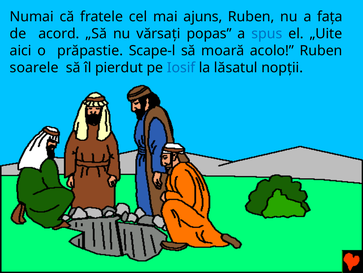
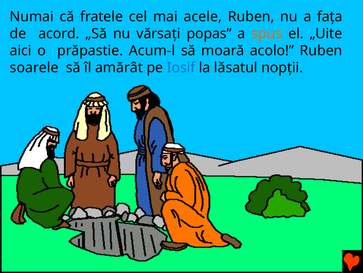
ajuns: ajuns -> acele
spus colour: blue -> orange
Scape-l: Scape-l -> Acum-l
pierdut: pierdut -> amărât
